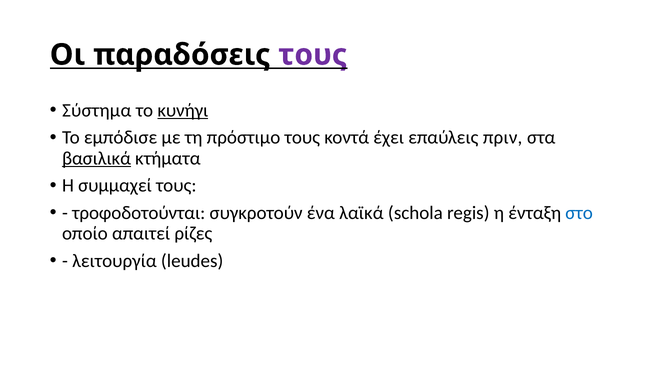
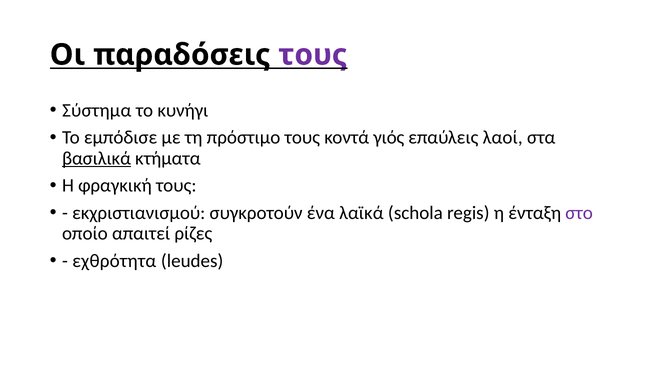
κυνήγι underline: present -> none
έχει: έχει -> γιός
πριν: πριν -> λαοί
συμμαχεί: συμμαχεί -> φραγκική
τροφοδοτούνται: τροφοδοτούνται -> εκχριστιανισμού
στο colour: blue -> purple
λειτουργία: λειτουργία -> εχθρότητα
